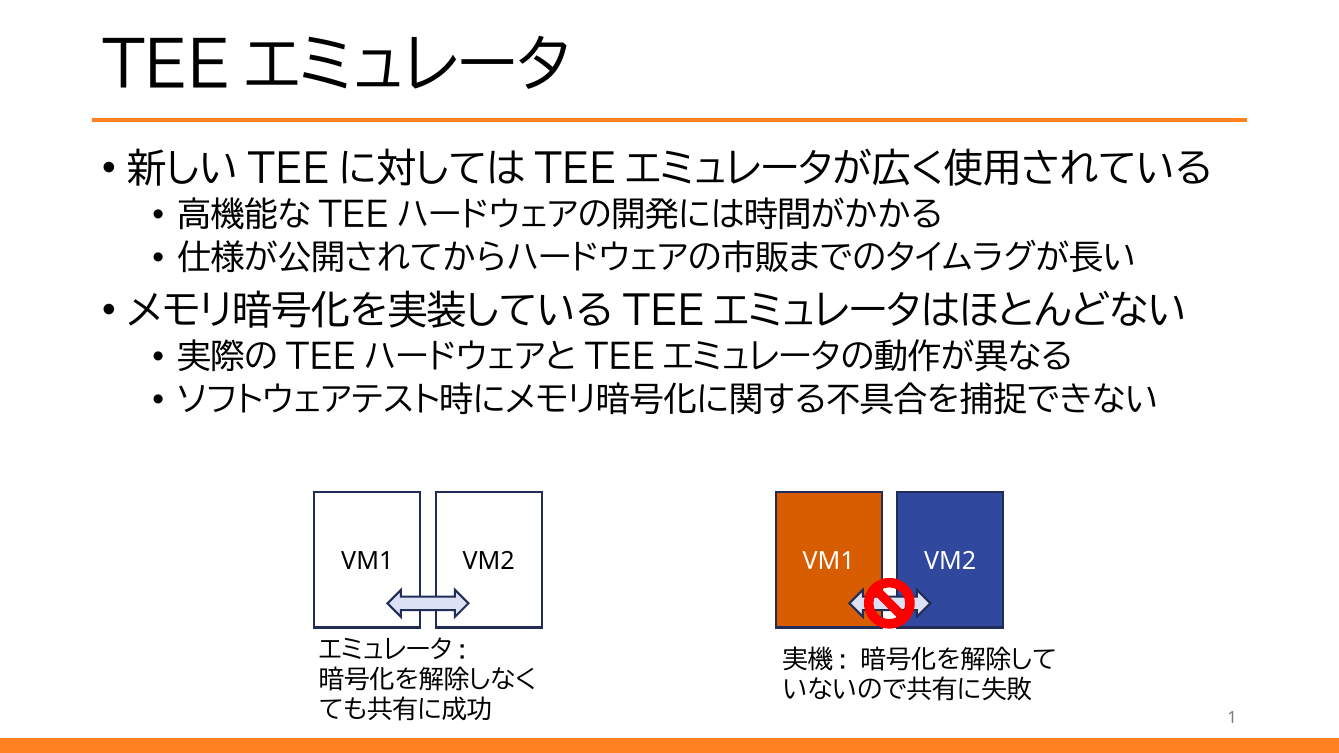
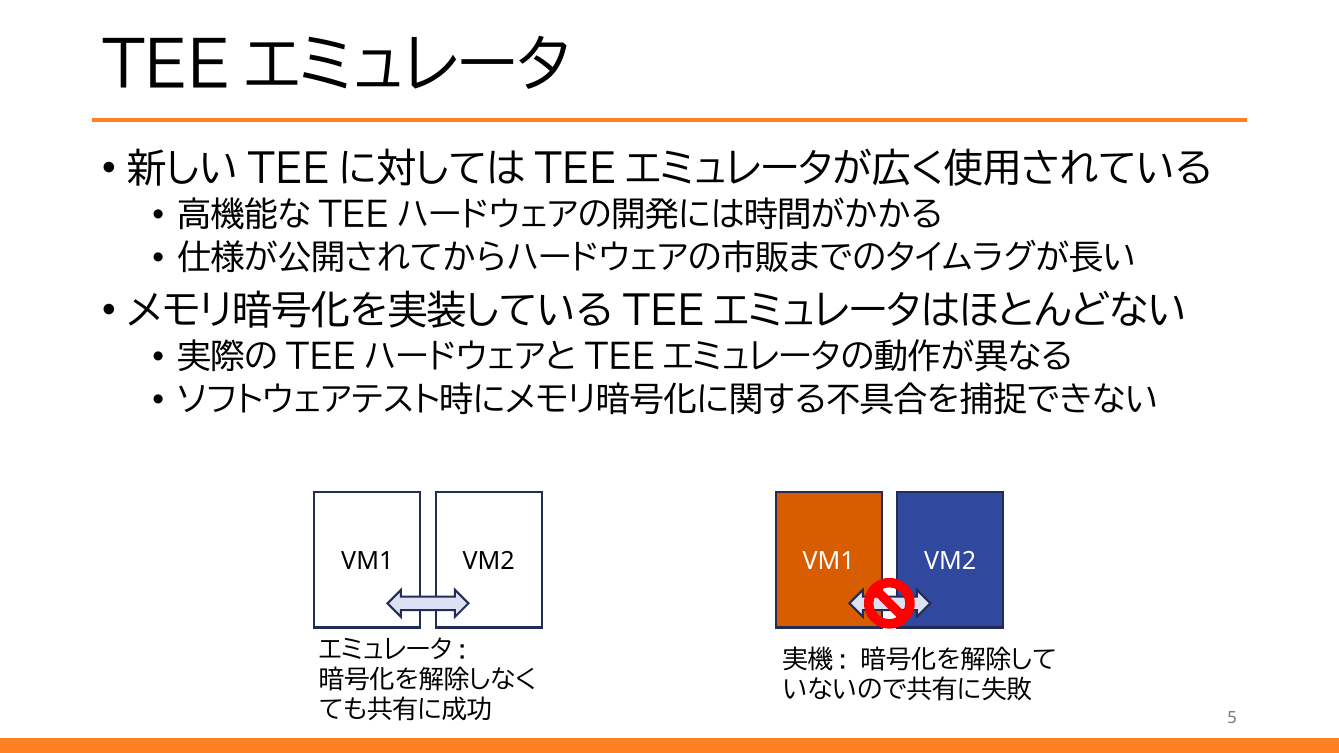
1: 1 -> 5
